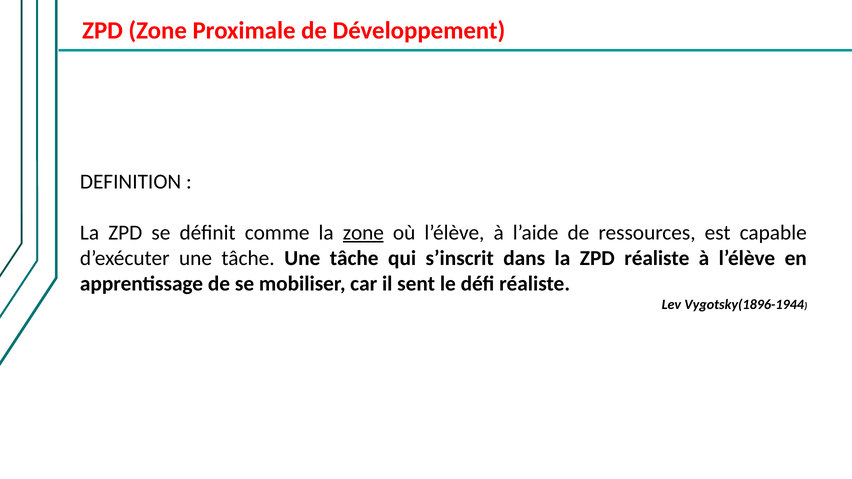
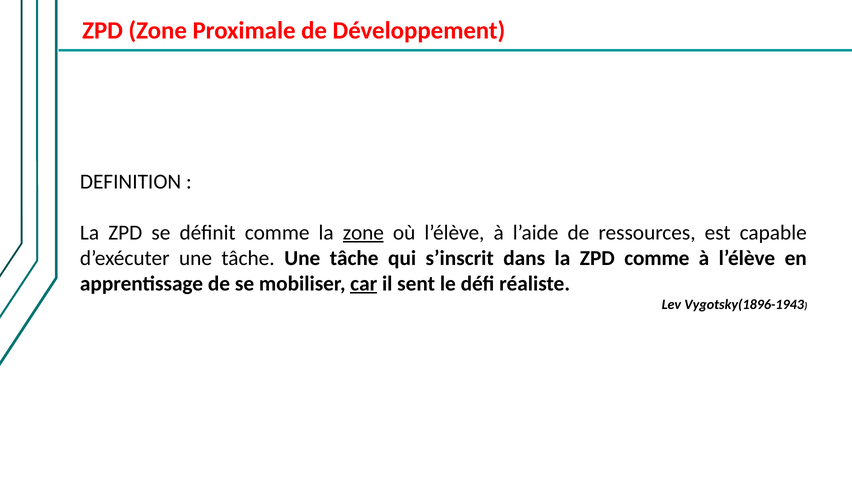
ZPD réaliste: réaliste -> comme
car underline: none -> present
Vygotsky(1896-1944: Vygotsky(1896-1944 -> Vygotsky(1896-1943
